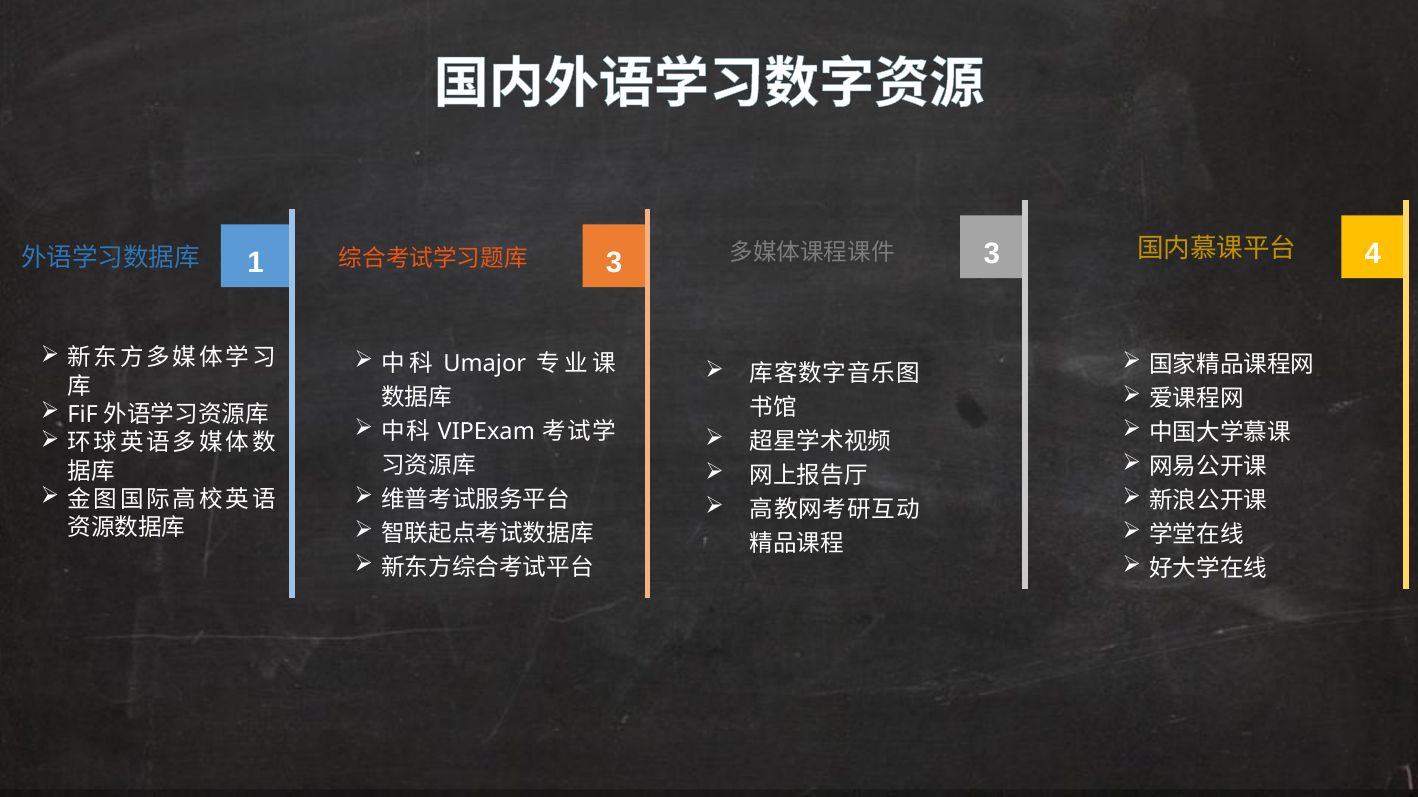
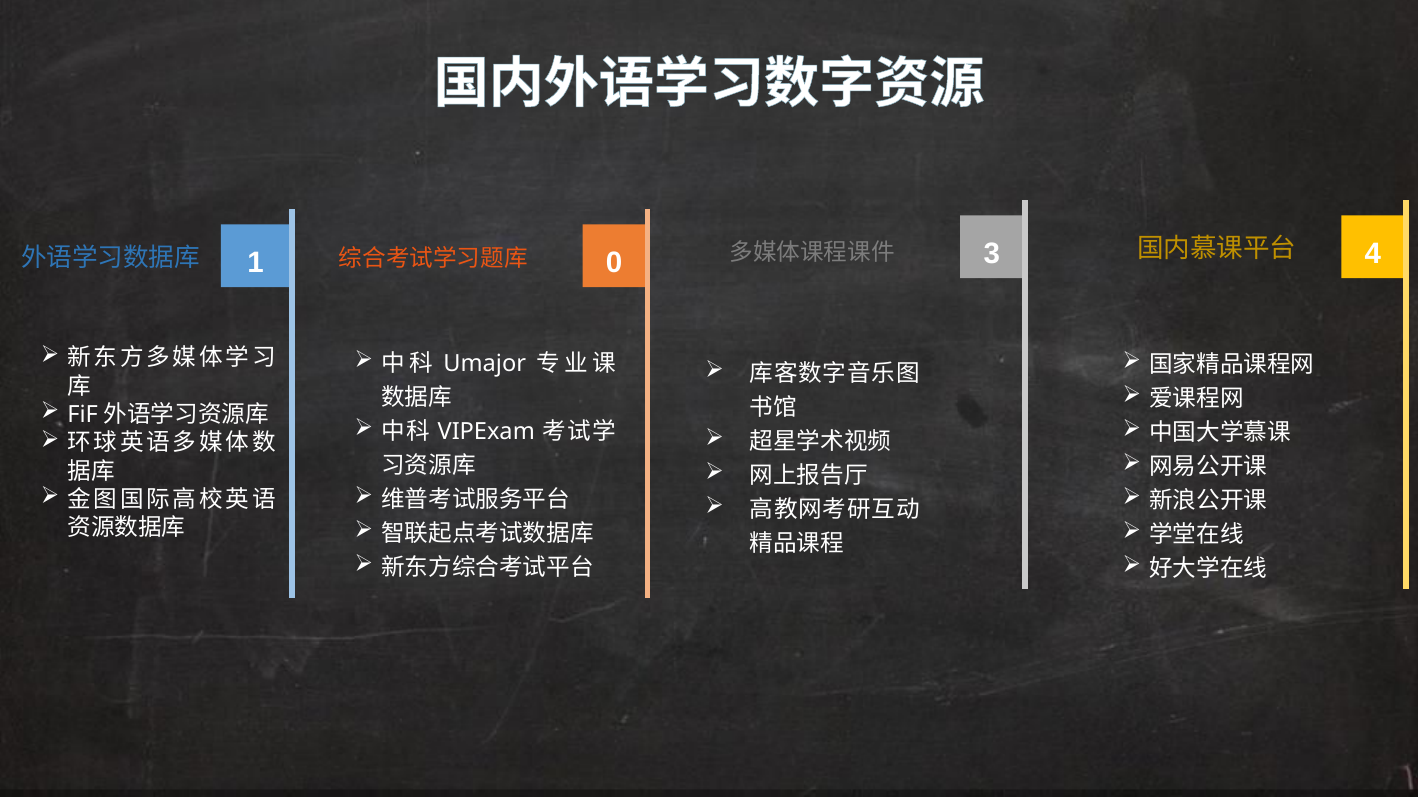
3 at (614, 263): 3 -> 0
